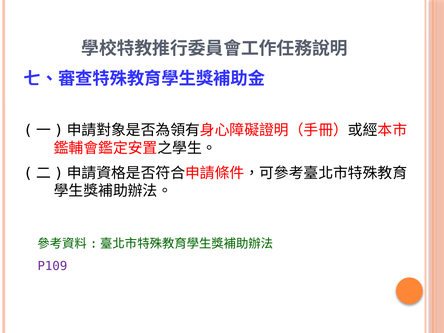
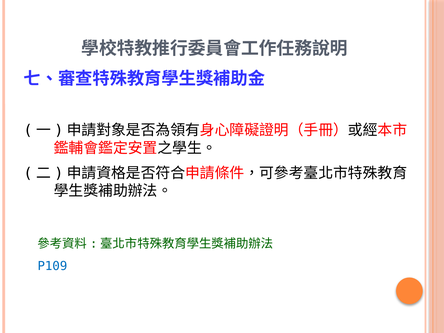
P109 colour: purple -> blue
